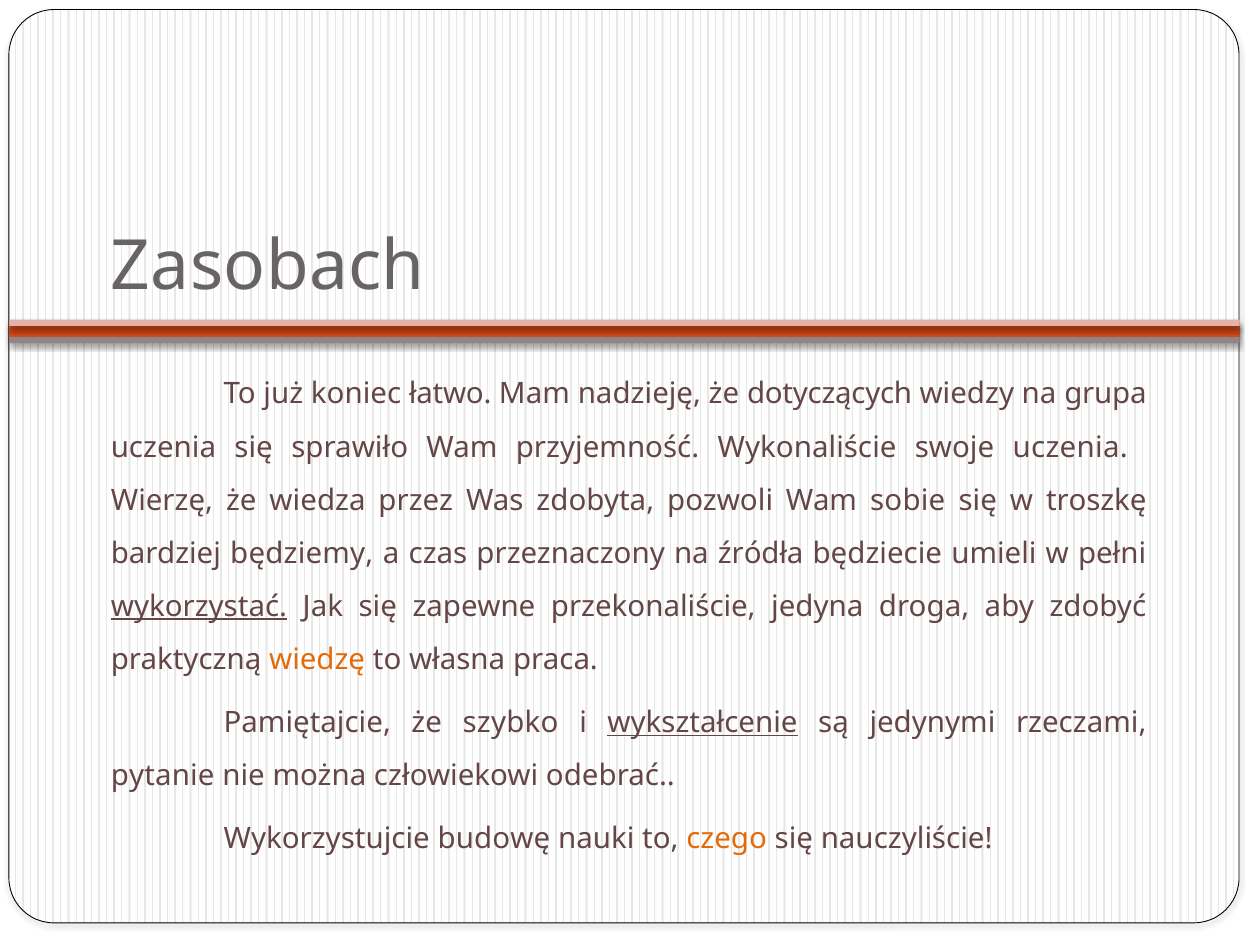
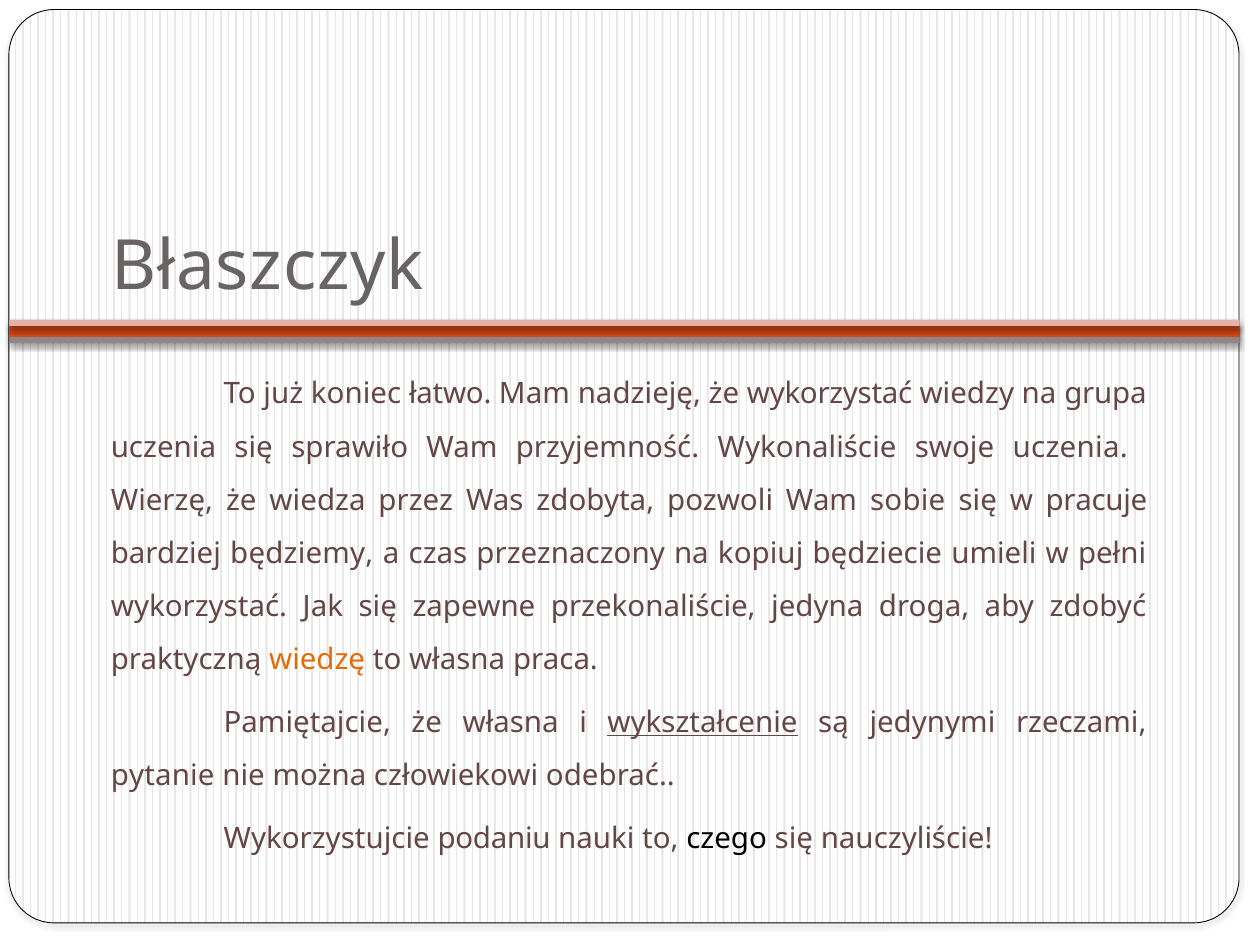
Zasobach: Zasobach -> Błaszczyk
że dotyczących: dotyczących -> wykorzystać
troszkę: troszkę -> pracuje
źródła: źródła -> kopiuj
wykorzystać at (199, 607) underline: present -> none
że szybko: szybko -> własna
budowę: budowę -> podaniu
czego colour: orange -> black
